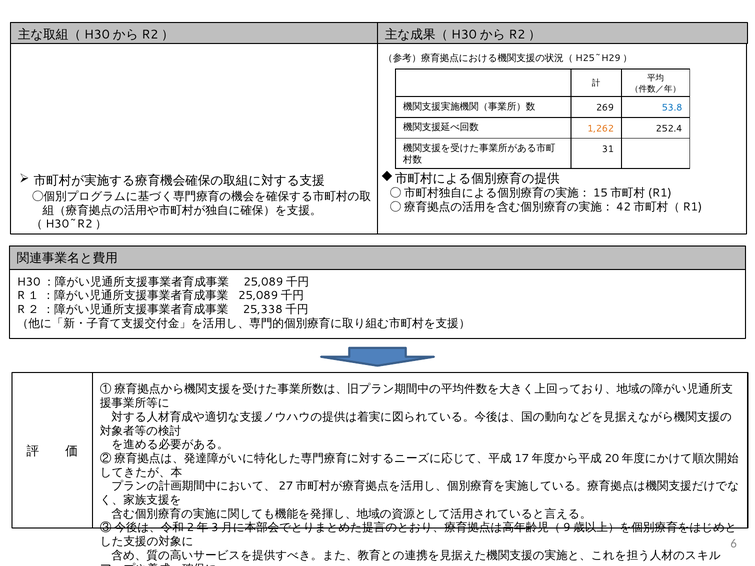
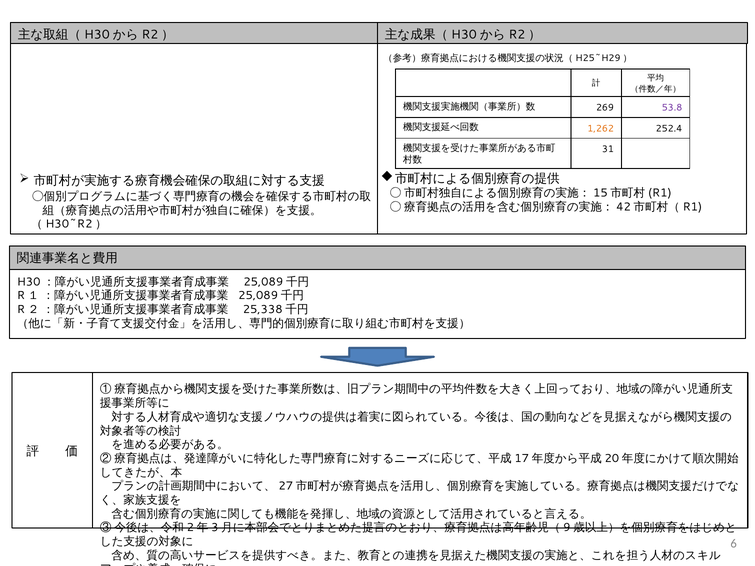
53.8 colour: blue -> purple
